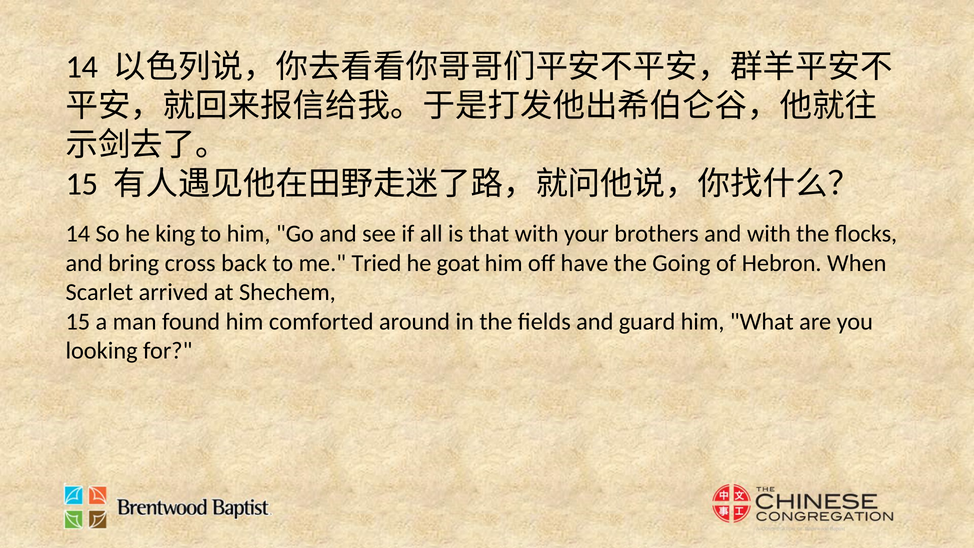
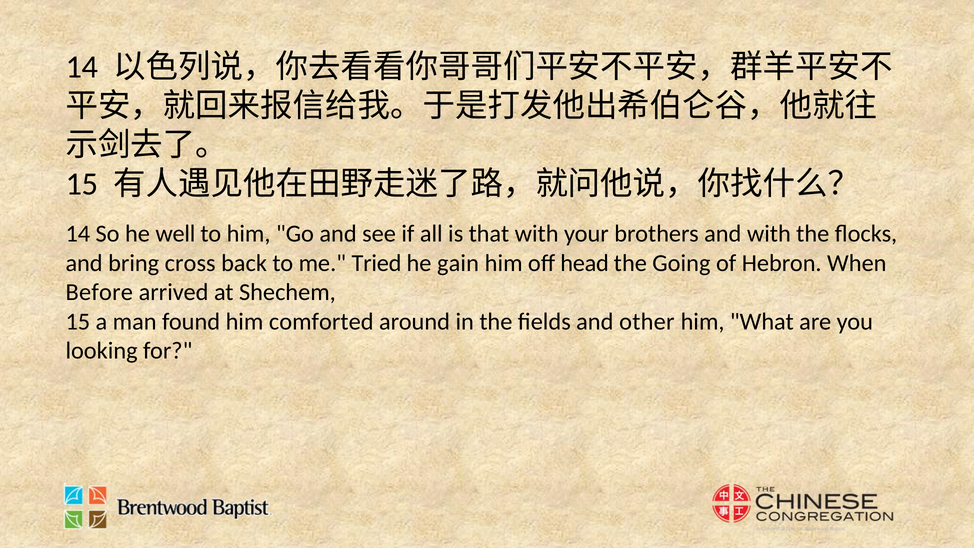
king: king -> well
goat: goat -> gain
have: have -> head
Scarlet: Scarlet -> Before
guard: guard -> other
